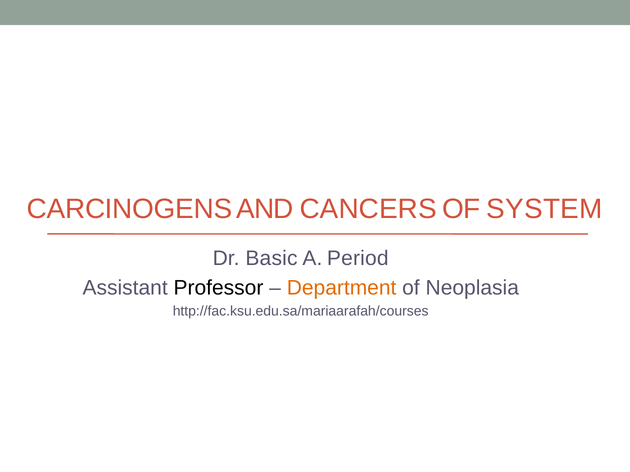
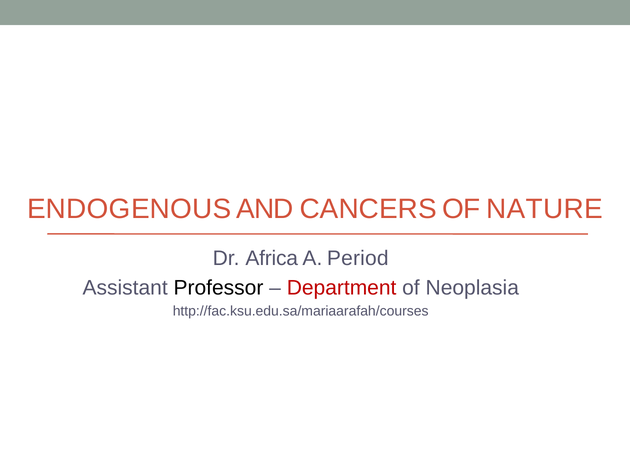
CARCINOGENS: CARCINOGENS -> ENDOGENOUS
SYSTEM: SYSTEM -> NATURE
Basic: Basic -> Africa
Department colour: orange -> red
